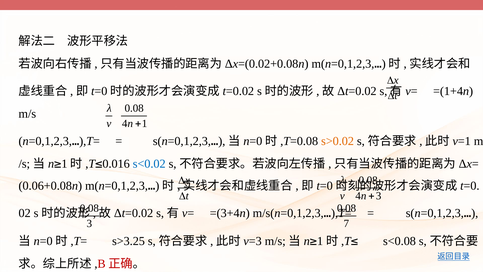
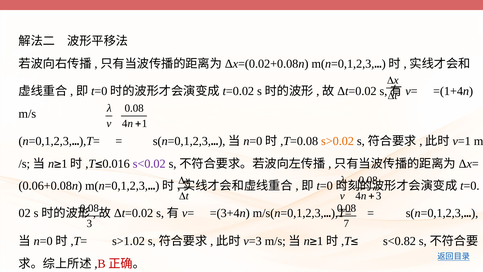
s<0.02 colour: blue -> purple
s>3.25: s>3.25 -> s>1.02
s<0.08: s<0.08 -> s<0.82
